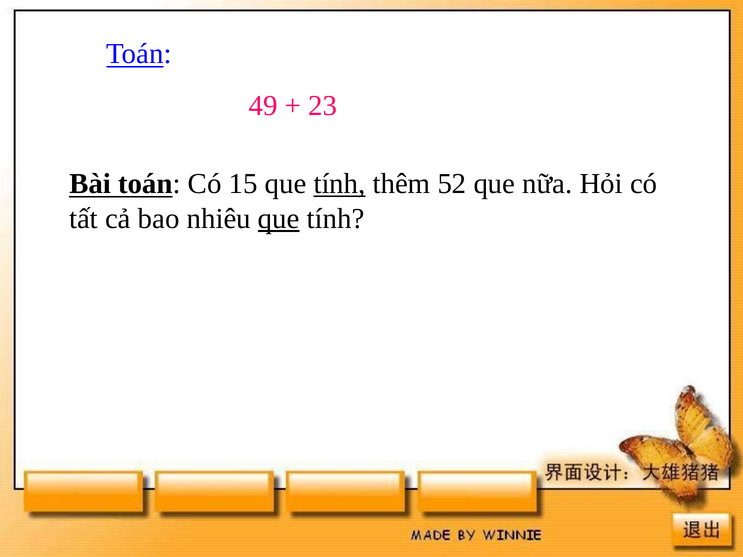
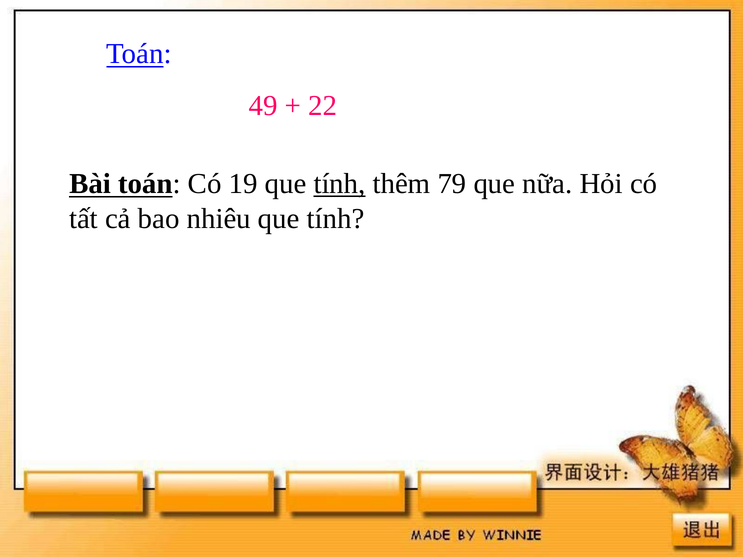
23: 23 -> 22
15: 15 -> 19
52: 52 -> 79
que at (279, 219) underline: present -> none
